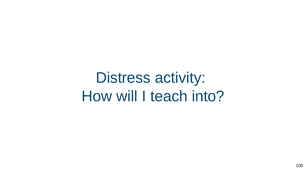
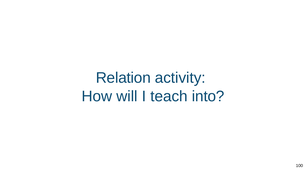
Distress: Distress -> Relation
